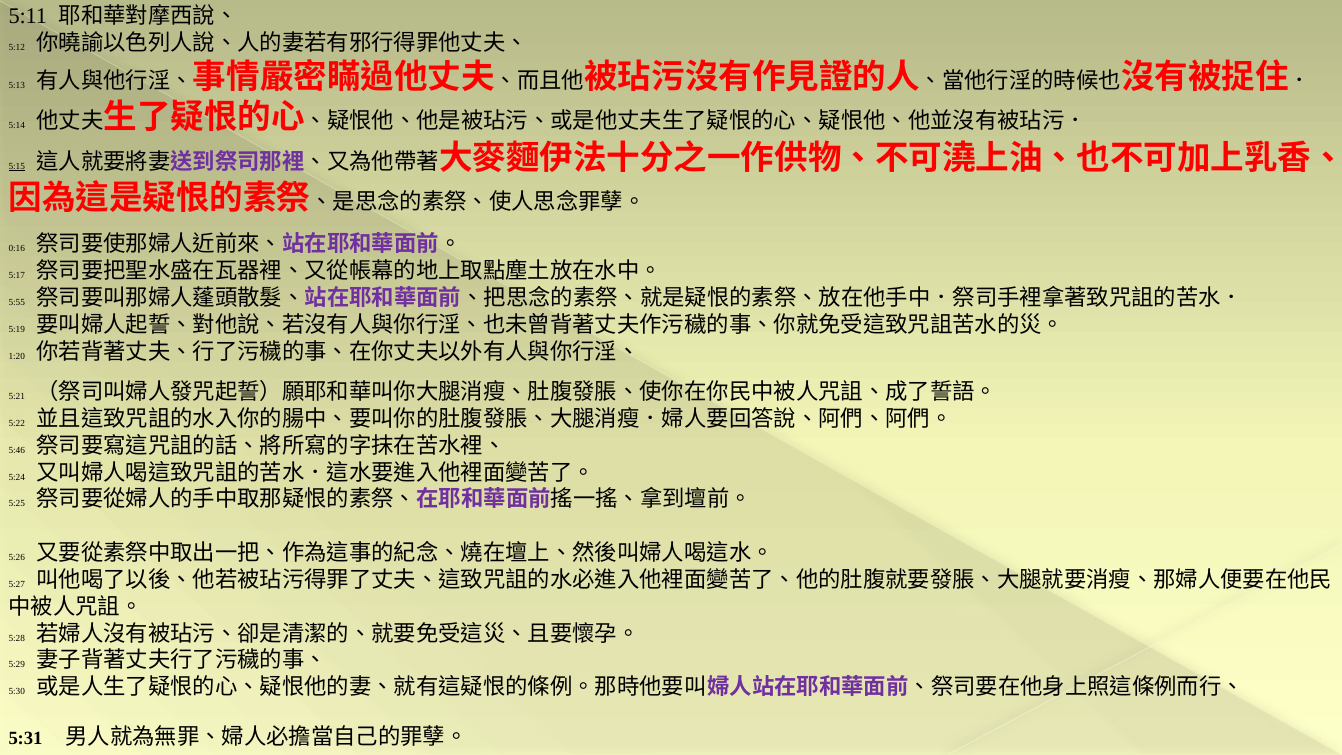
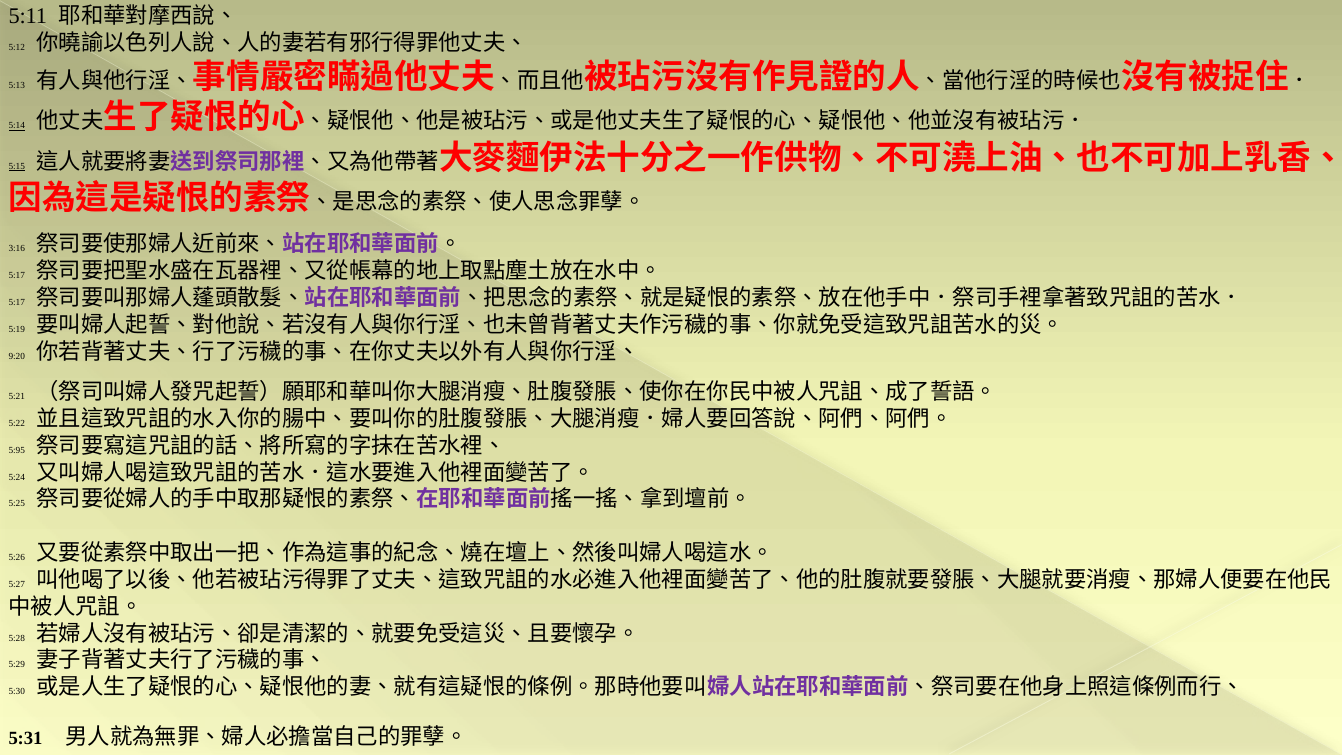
5:14 underline: none -> present
0:16: 0:16 -> 3:16
5:55 at (17, 302): 5:55 -> 5:17
1:20: 1:20 -> 9:20
5:46: 5:46 -> 5:95
